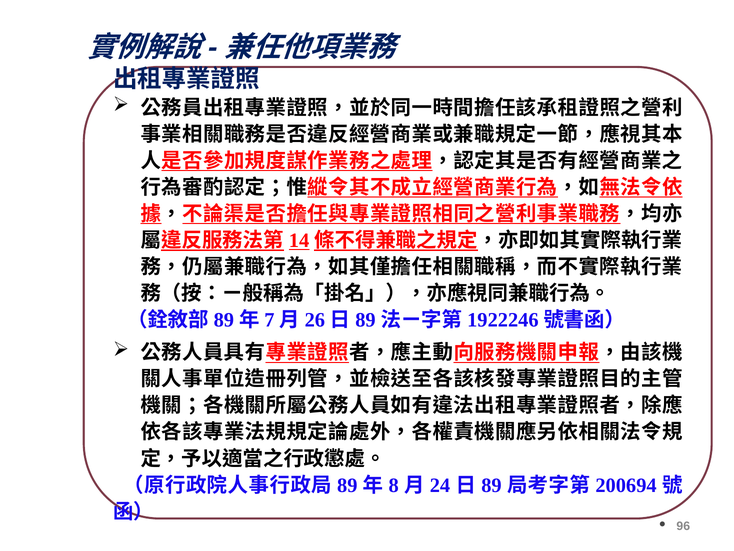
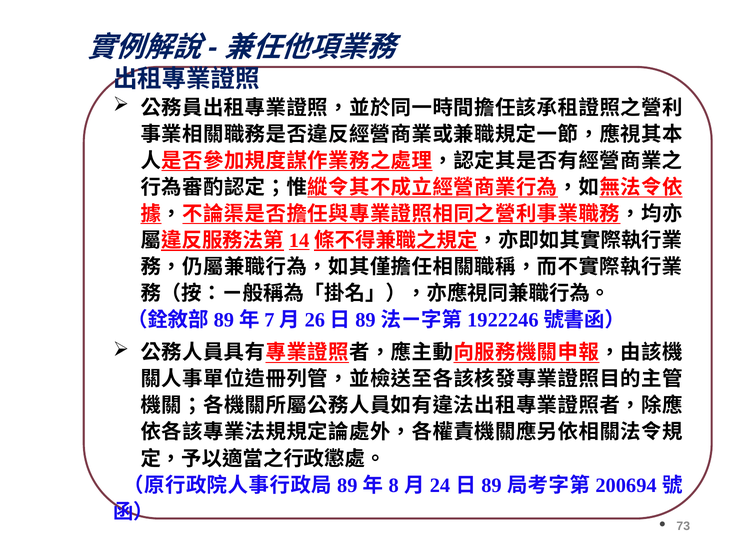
96: 96 -> 73
